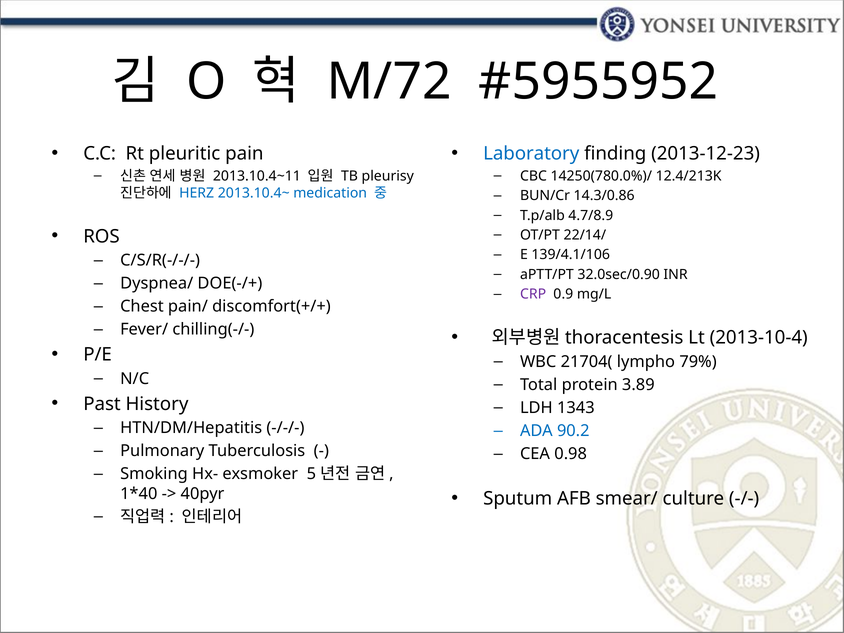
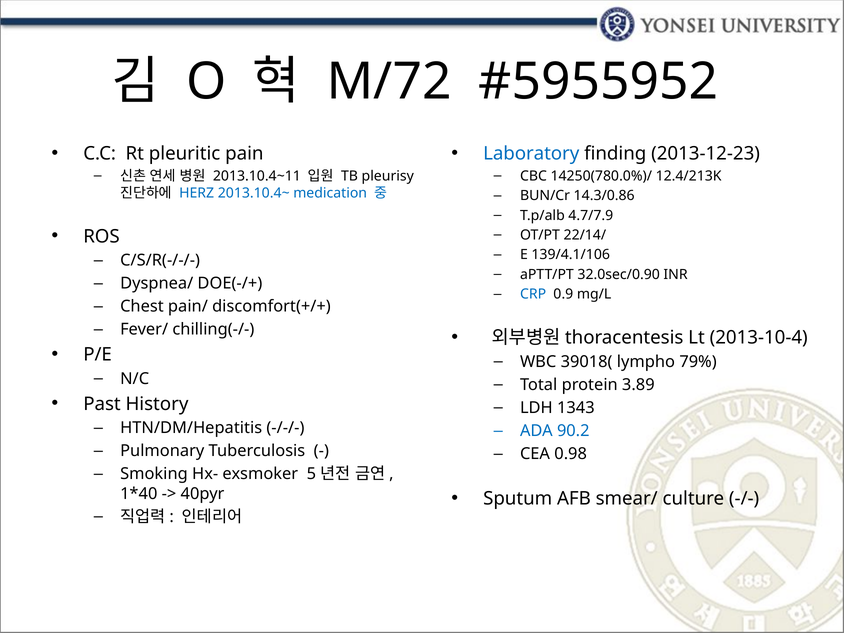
4.7/8.9: 4.7/8.9 -> 4.7/7.9
CRP colour: purple -> blue
21704(: 21704( -> 39018(
